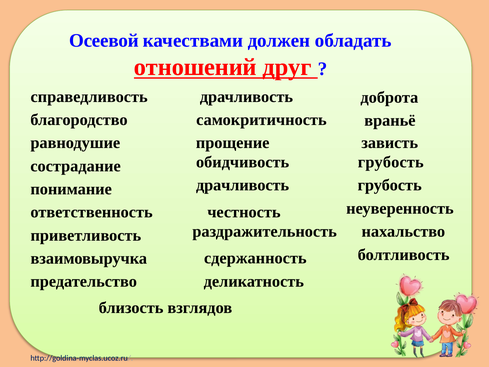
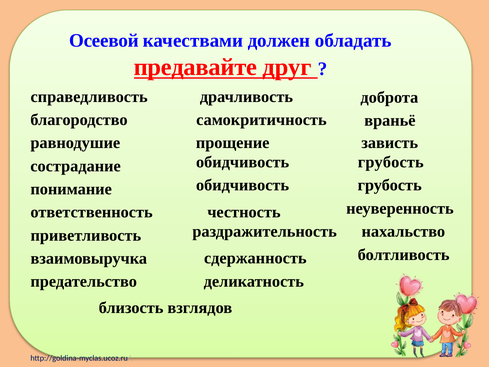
отношений: отношений -> предавайте
драчливость at (243, 185): драчливость -> обидчивость
